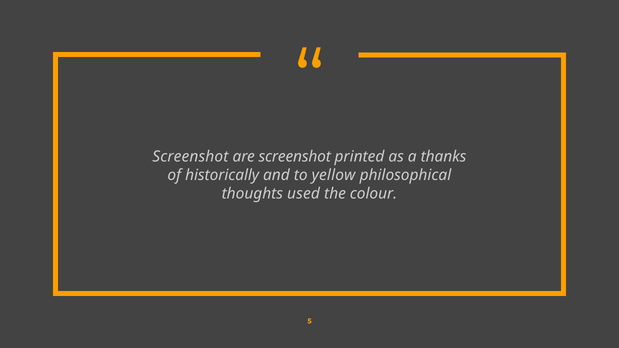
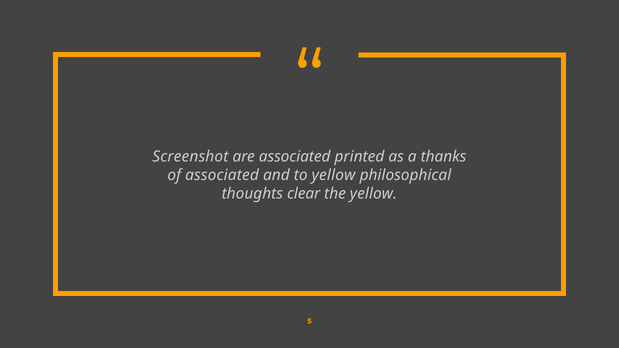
are screenshot: screenshot -> associated
of historically: historically -> associated
used: used -> clear
the colour: colour -> yellow
